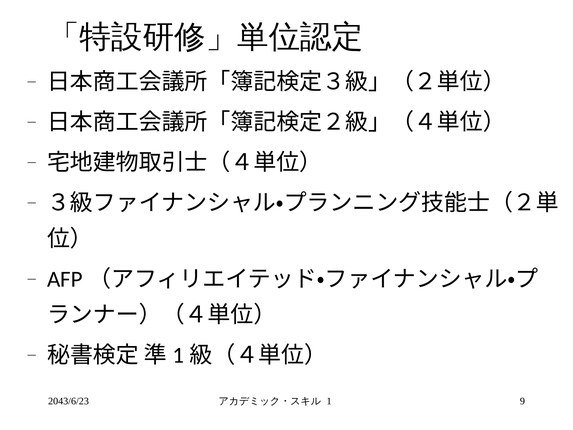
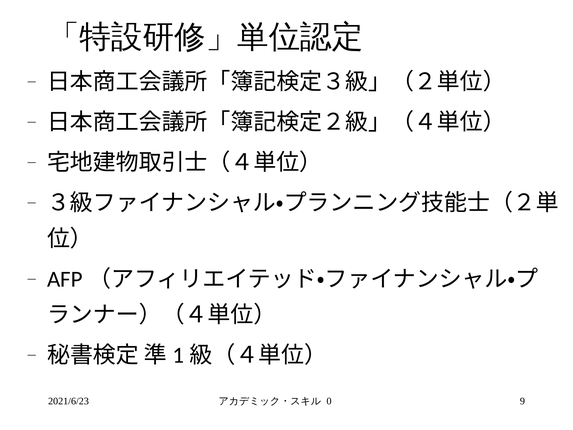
2043/6/23: 2043/6/23 -> 2021/6/23
1: 1 -> 0
